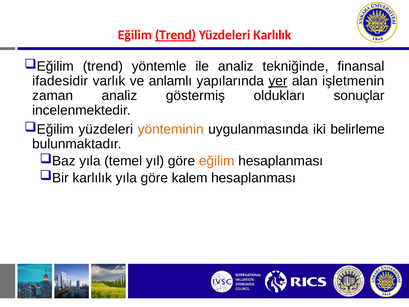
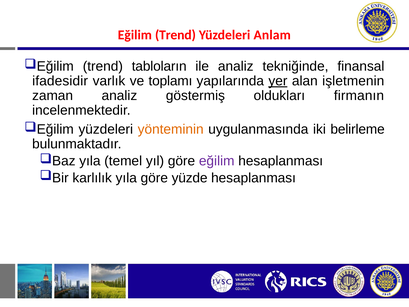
Trend at (175, 35) underline: present -> none
Yüzdeleri Karlılık: Karlılık -> Anlam
yöntemle: yöntemle -> tabloların
anlamlı: anlamlı -> toplamı
sonuçlar: sonuçlar -> firmanın
eğilim at (217, 161) colour: orange -> purple
kalem: kalem -> yüzde
